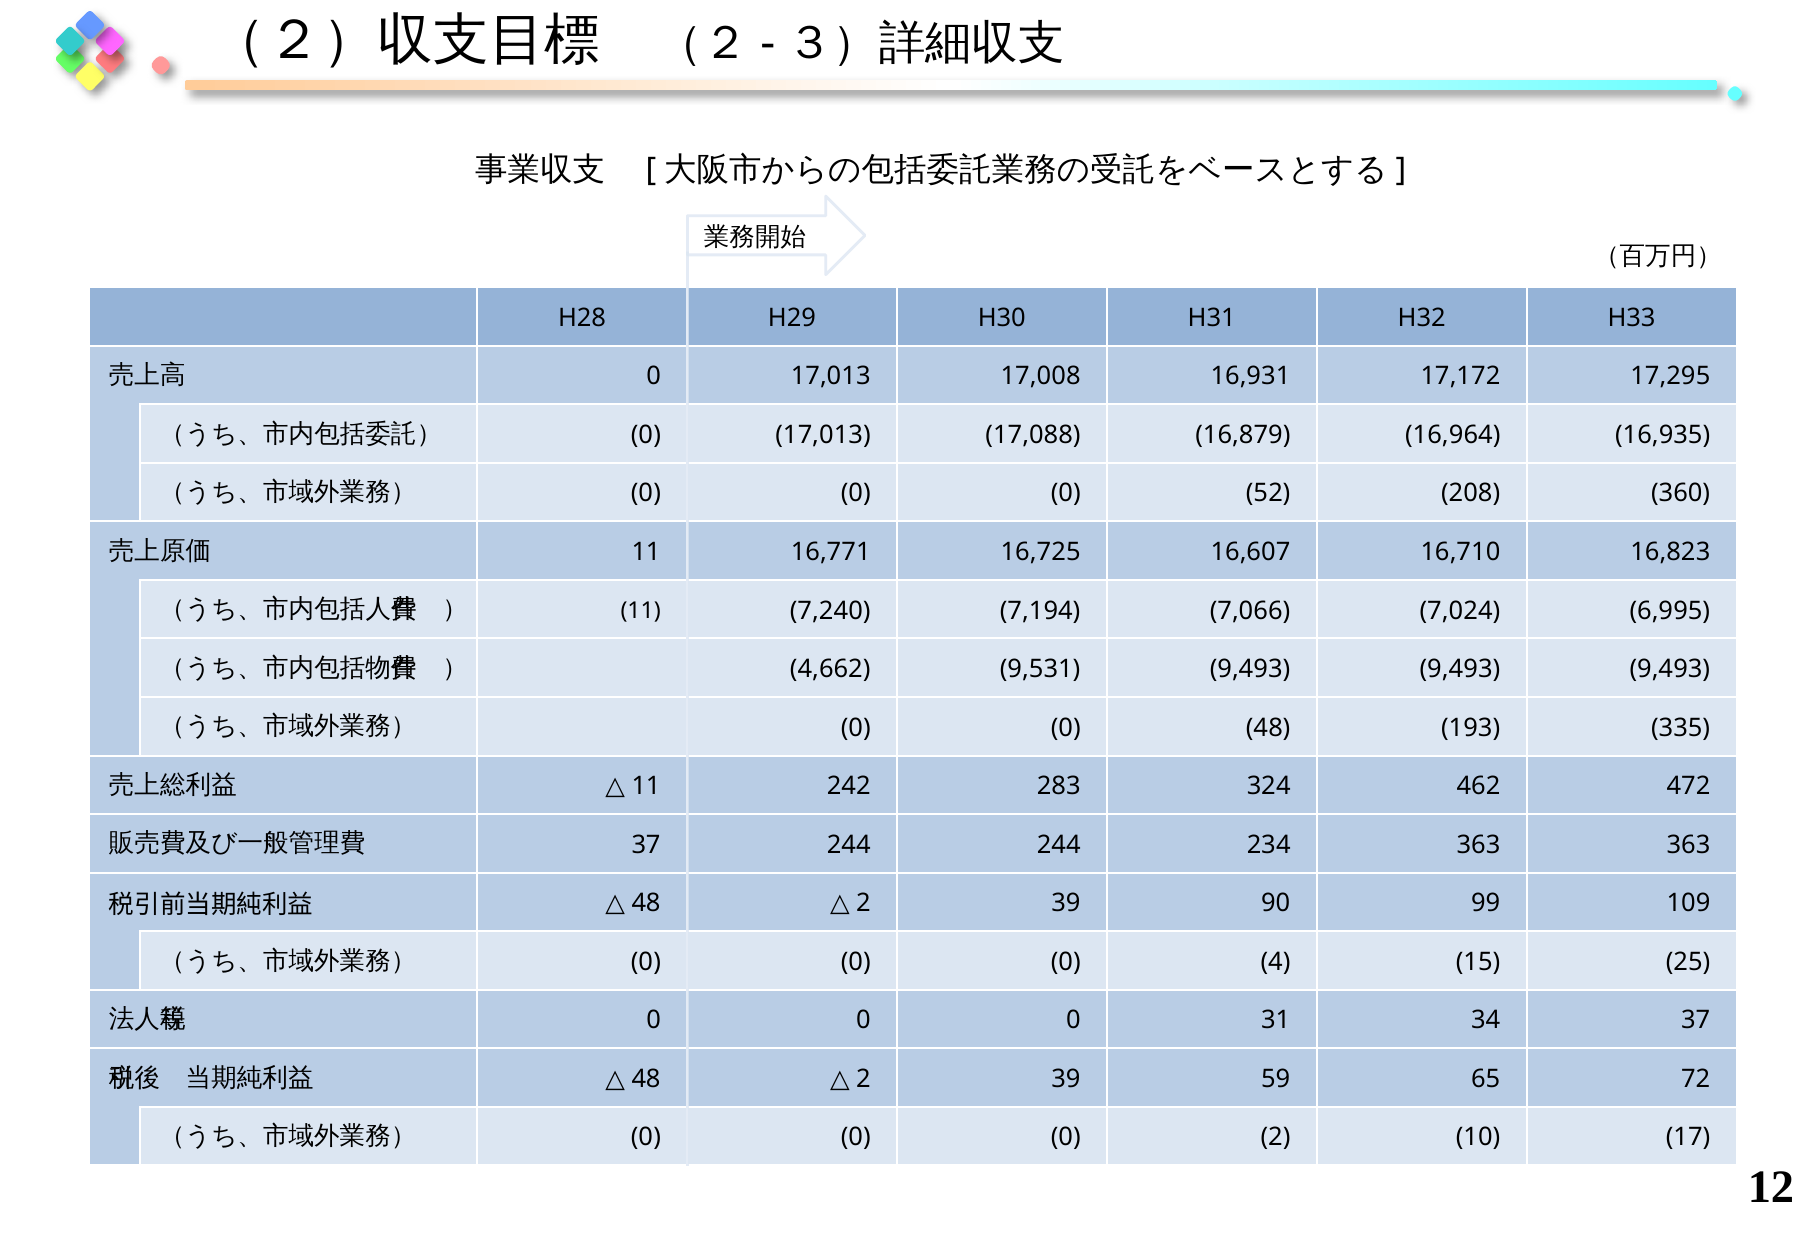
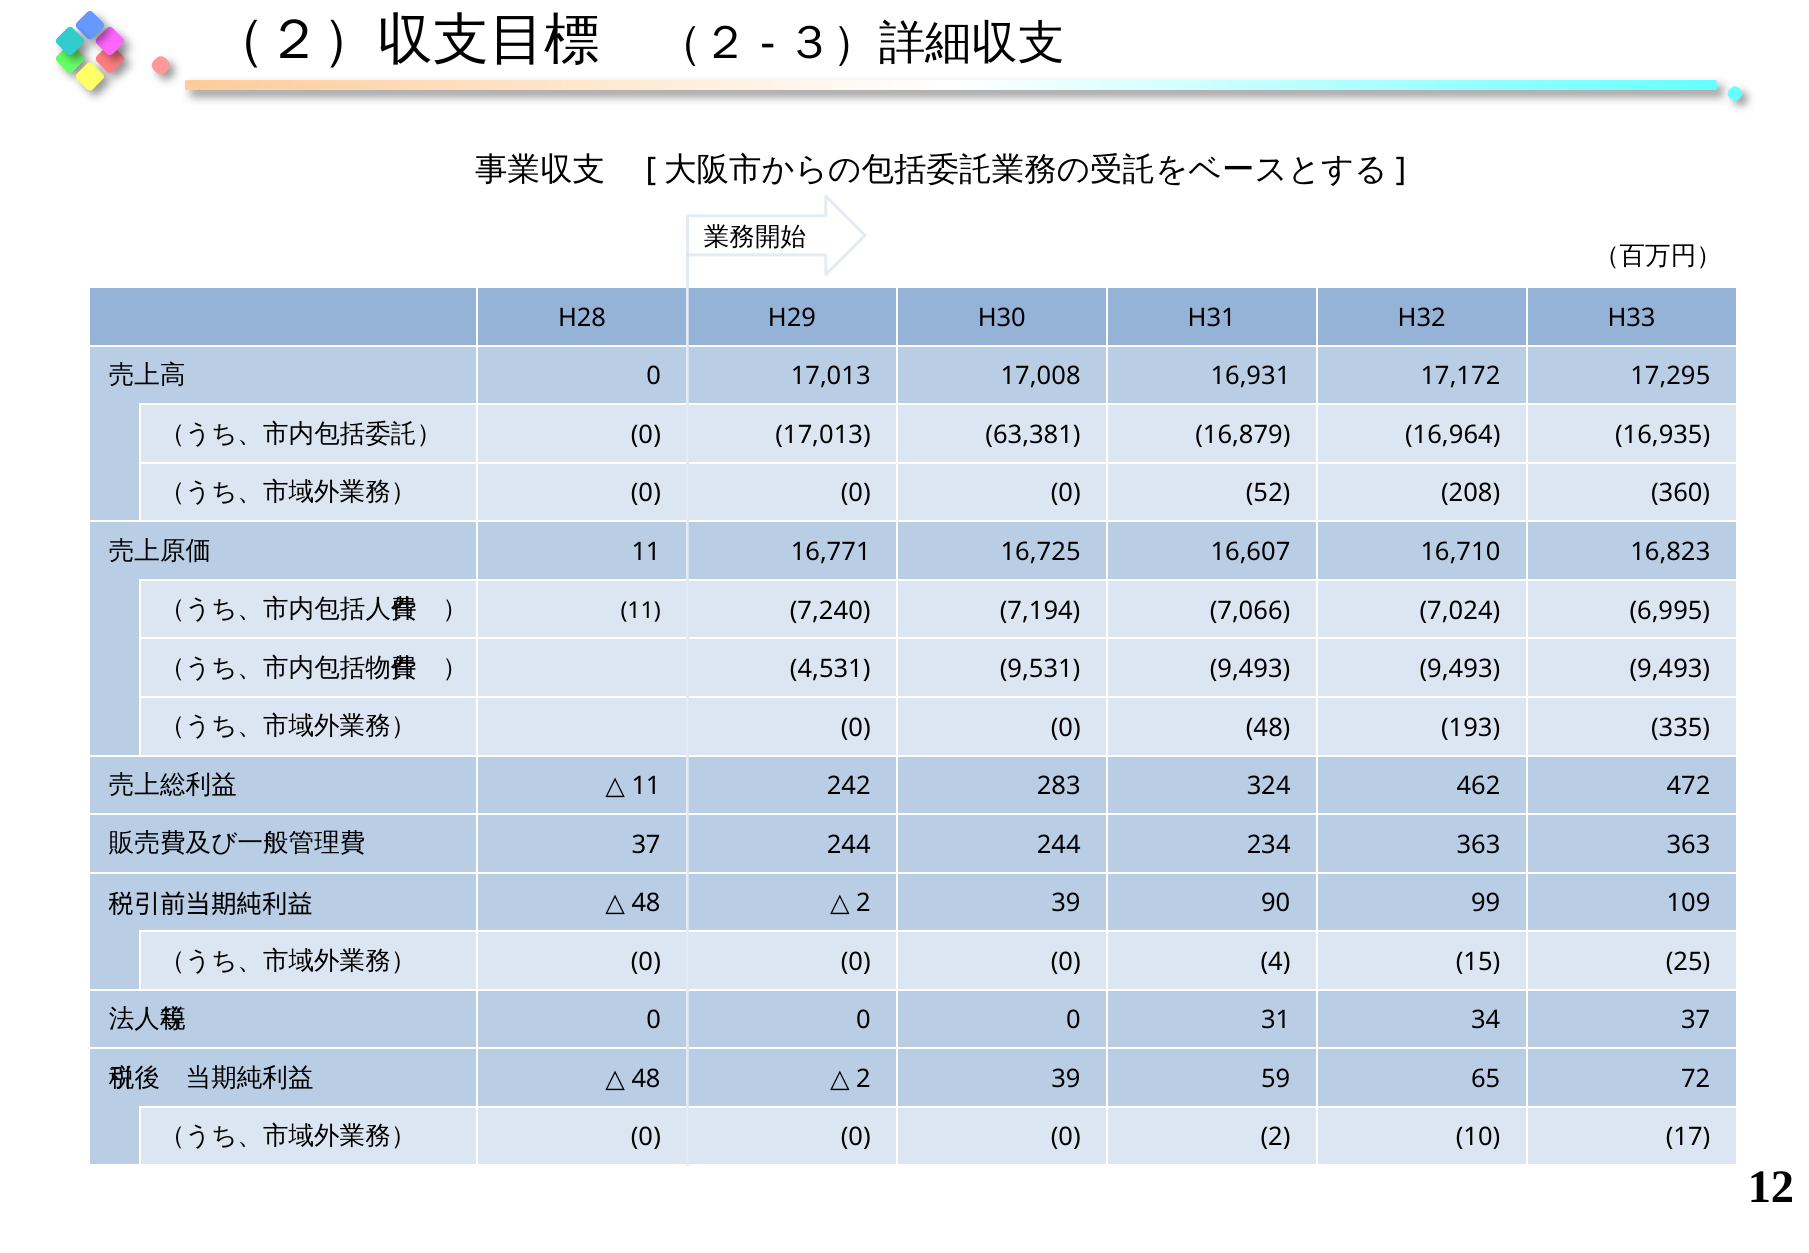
17,088: 17,088 -> 63,381
4,662: 4,662 -> 4,531
